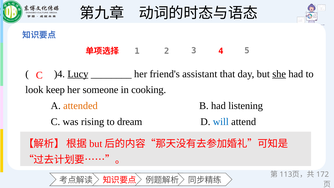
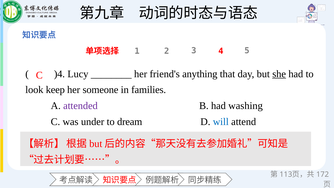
Lucy underline: present -> none
assistant: assistant -> anything
cooking: cooking -> families
attended colour: orange -> purple
listening: listening -> washing
rising: rising -> under
